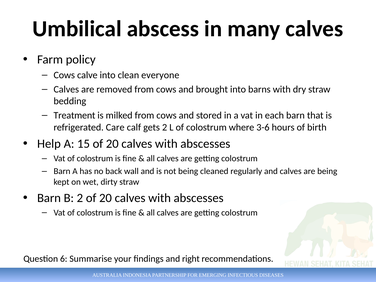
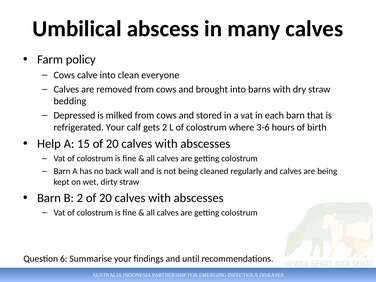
Treatment: Treatment -> Depressed
refrigerated Care: Care -> Your
right: right -> until
